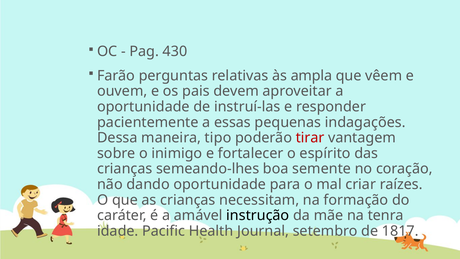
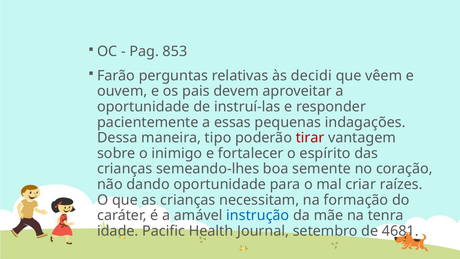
430: 430 -> 853
ampla: ampla -> decidi
instrução colour: black -> blue
1817: 1817 -> 4681
